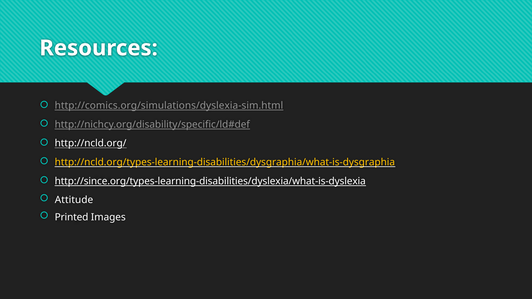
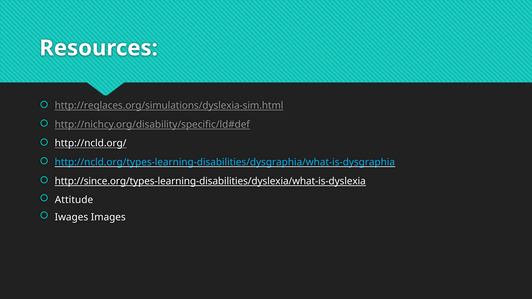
http://comics.org/simulations/dyslexia-sim.html: http://comics.org/simulations/dyslexia-sim.html -> http://reqlaces.org/simulations/dyslexia-sim.html
http://ncld.org/types-learning-disabilities/dysgraphia/what-is-dysgraphia colour: yellow -> light blue
Printed: Printed -> Iwages
